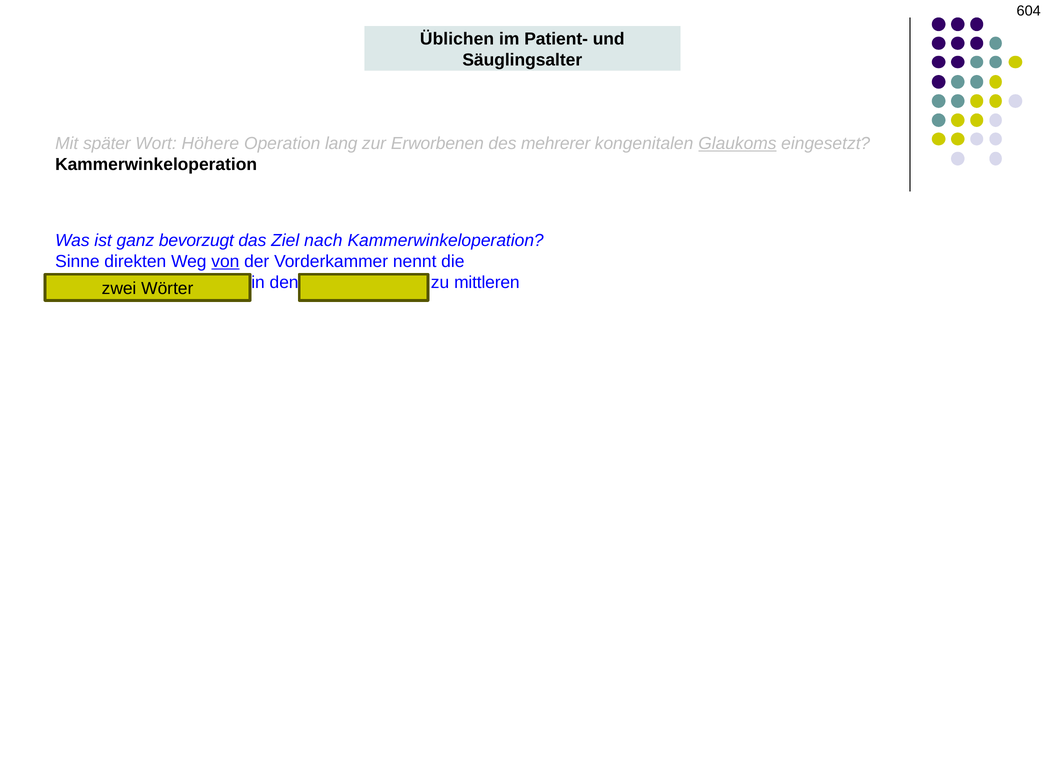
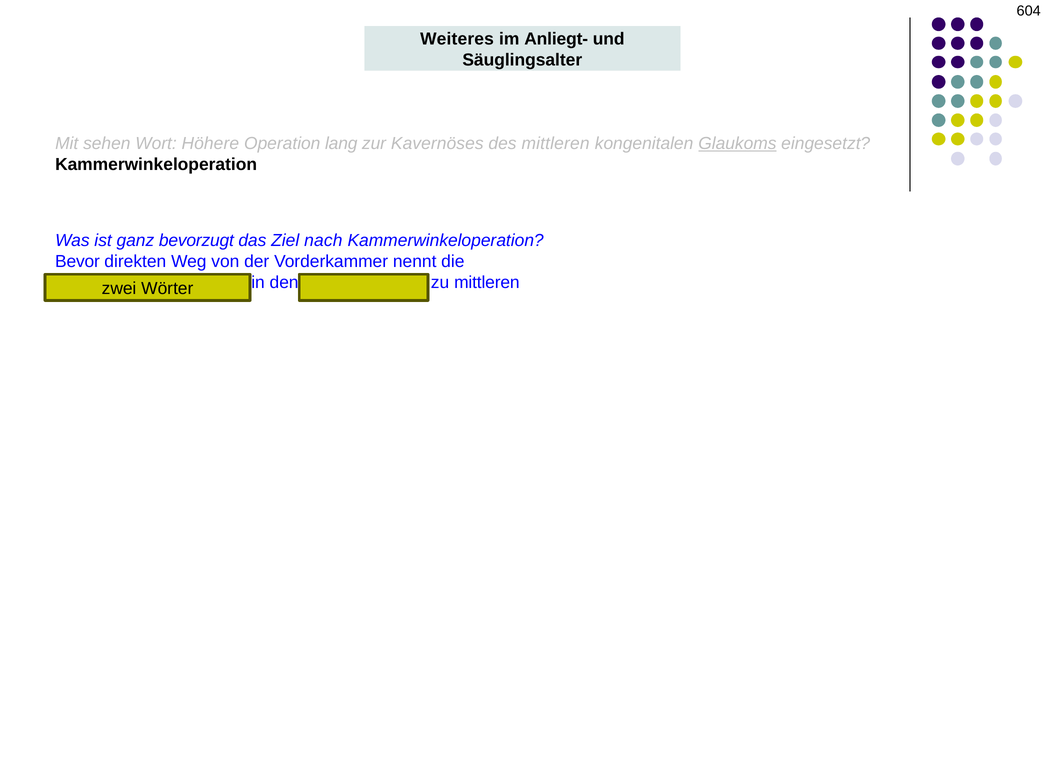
Üblichen: Üblichen -> Weiteres
Patient-: Patient- -> Anliegt-
später: später -> sehen
Erworbenen: Erworbenen -> Kavernöses
des mehrerer: mehrerer -> mittleren
Sinne: Sinne -> Bevor
von underline: present -> none
